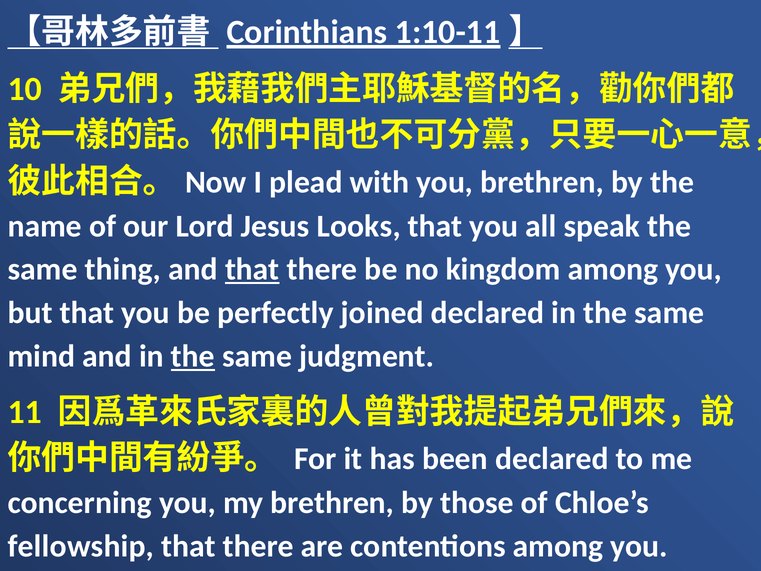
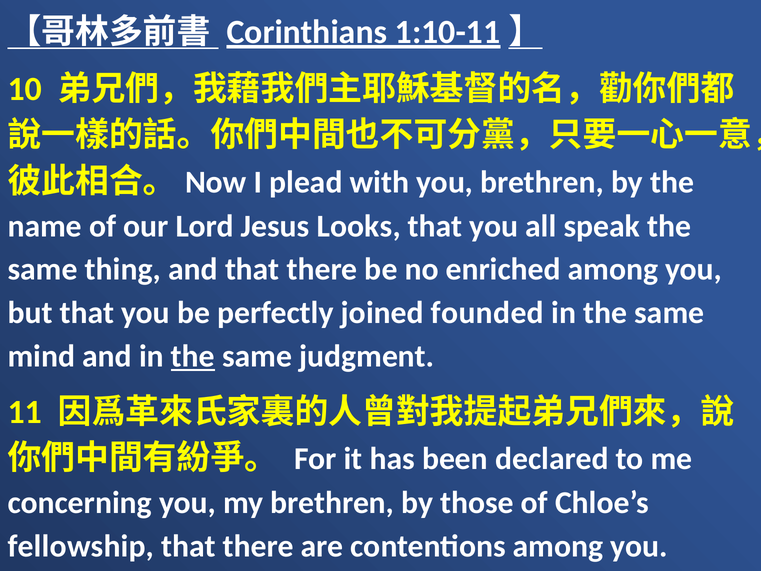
that at (252, 269) underline: present -> none
kingdom: kingdom -> enriched
joined declared: declared -> founded
